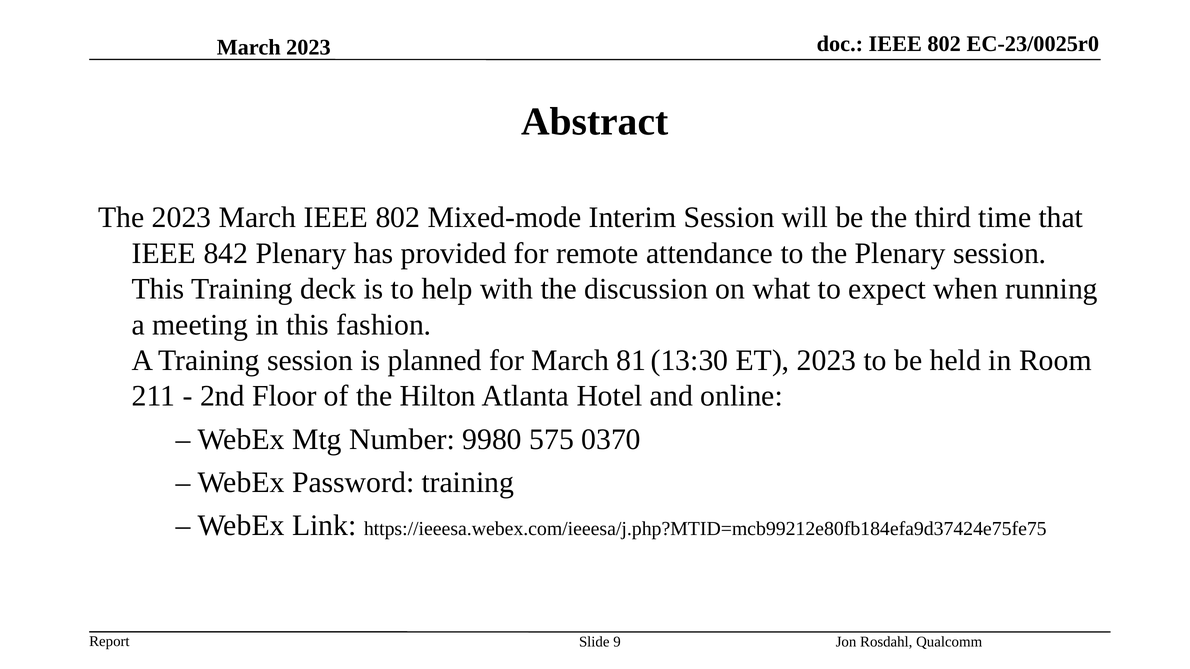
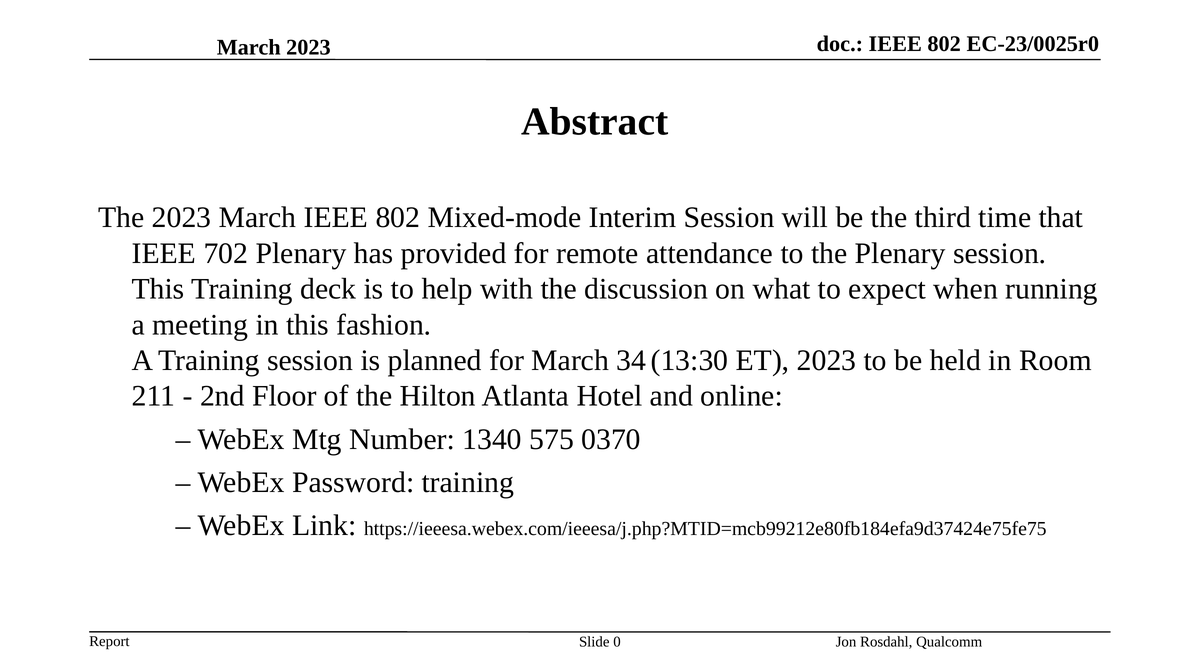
842: 842 -> 702
81: 81 -> 34
9980: 9980 -> 1340
9: 9 -> 0
